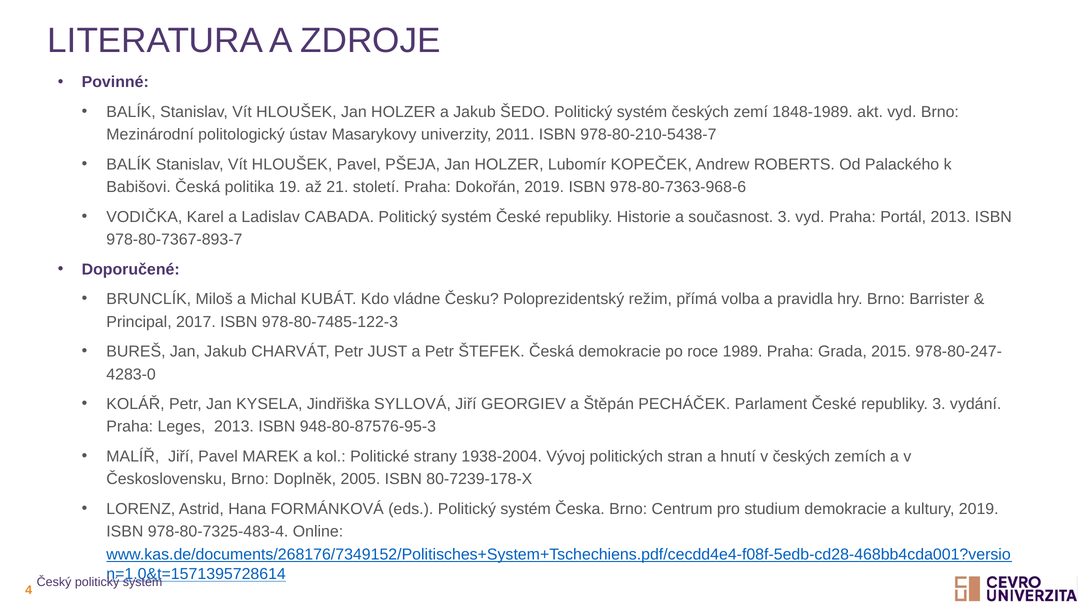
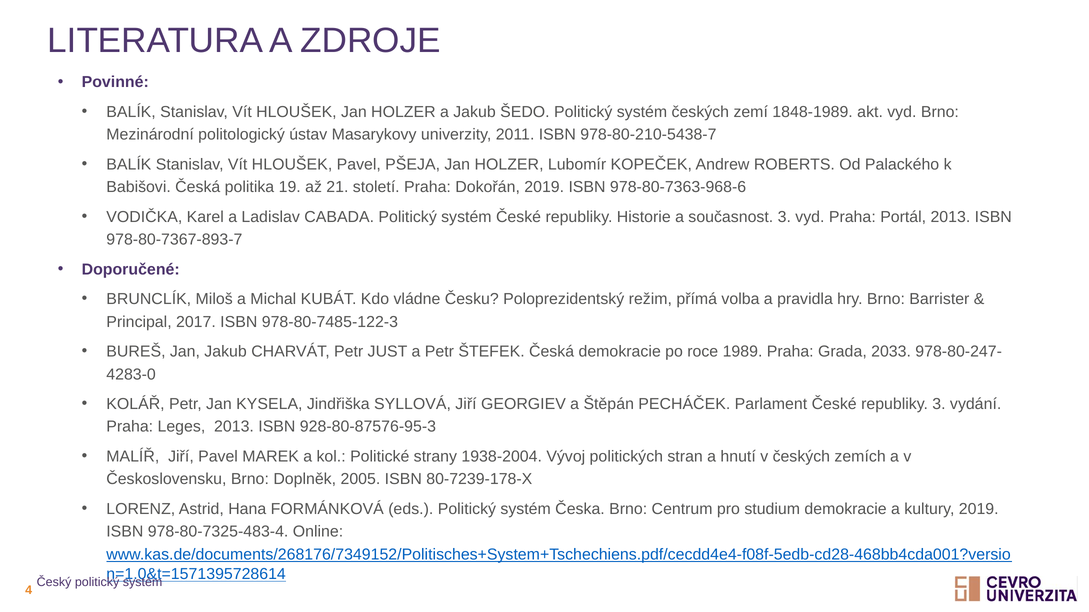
2015: 2015 -> 2033
948-80-87576-95-3: 948-80-87576-95-3 -> 928-80-87576-95-3
